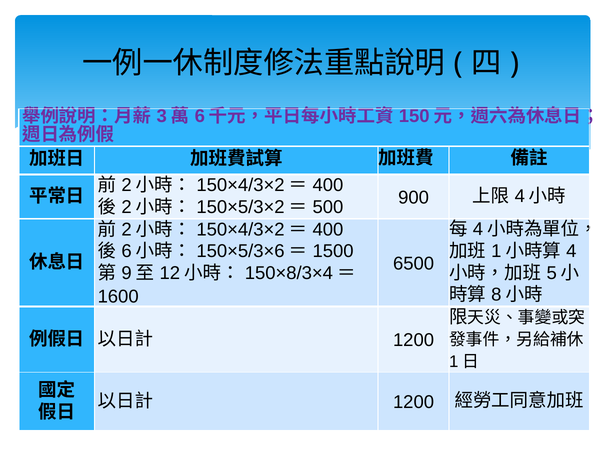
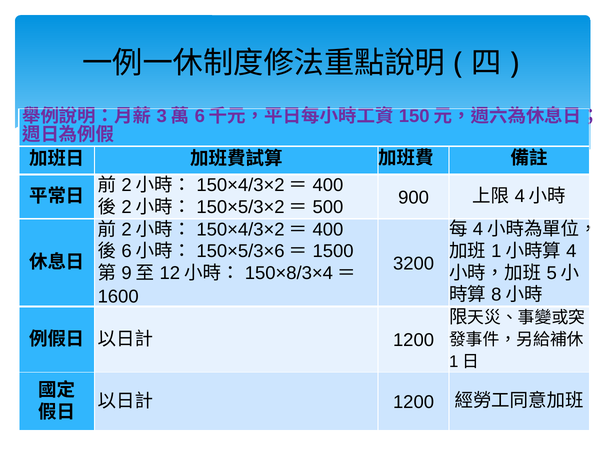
6500: 6500 -> 3200
